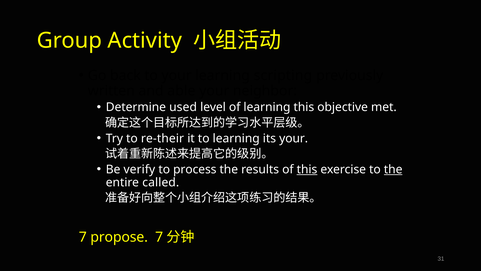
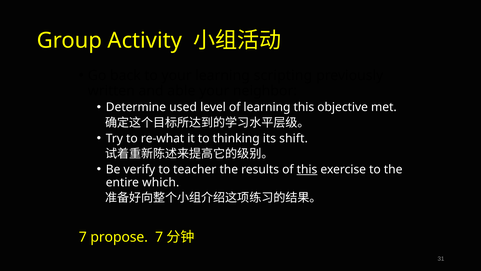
re-their: re-their -> re-what
to learning: learning -> thinking
its your: your -> shift
process: process -> teacher
the at (393, 169) underline: present -> none
called: called -> which
